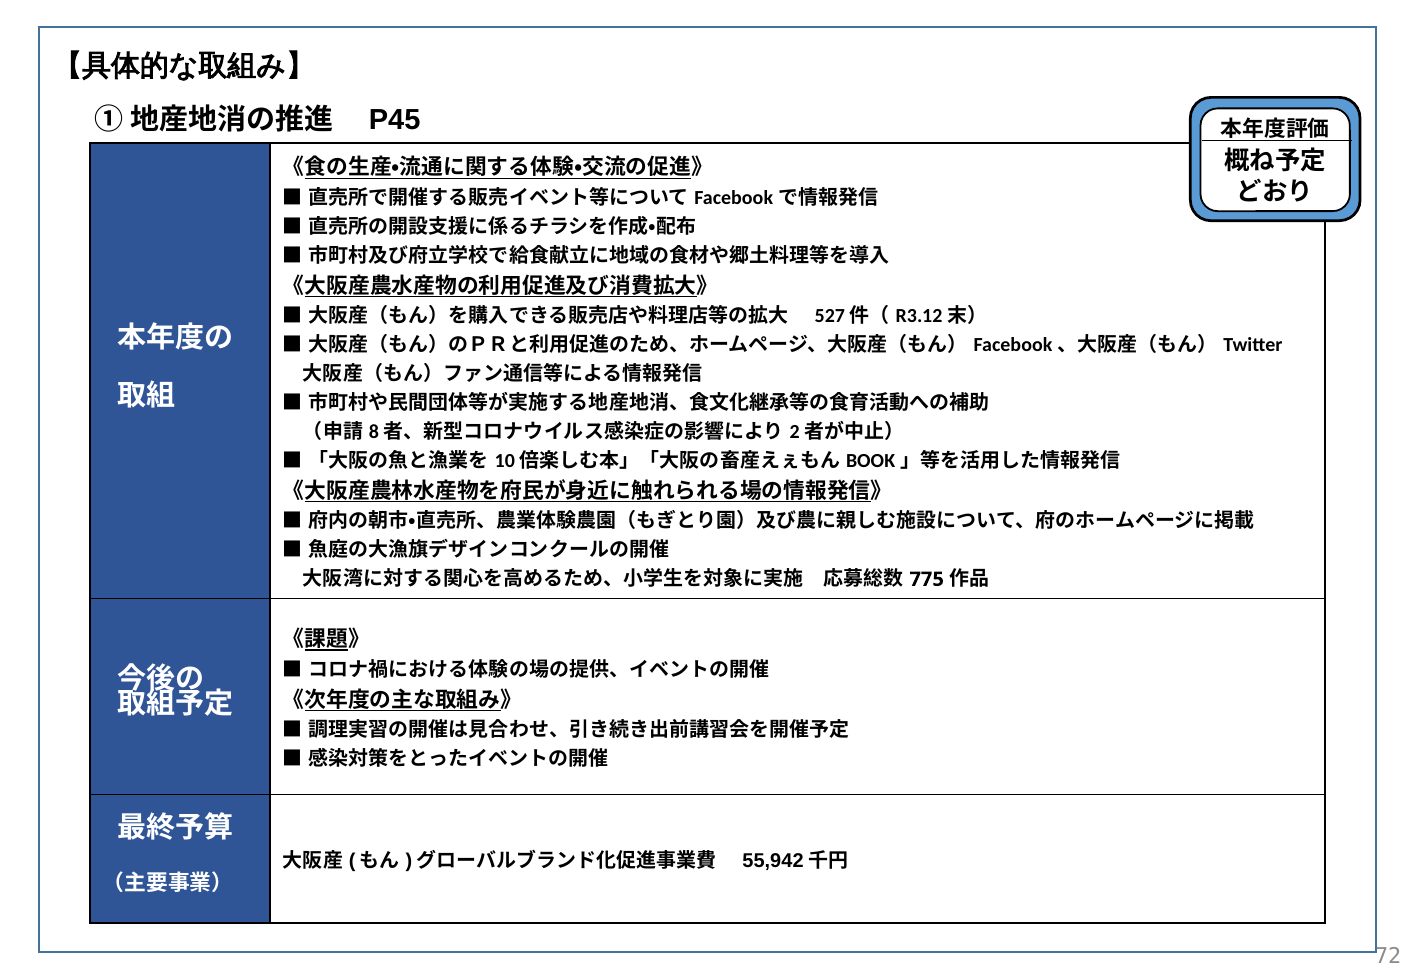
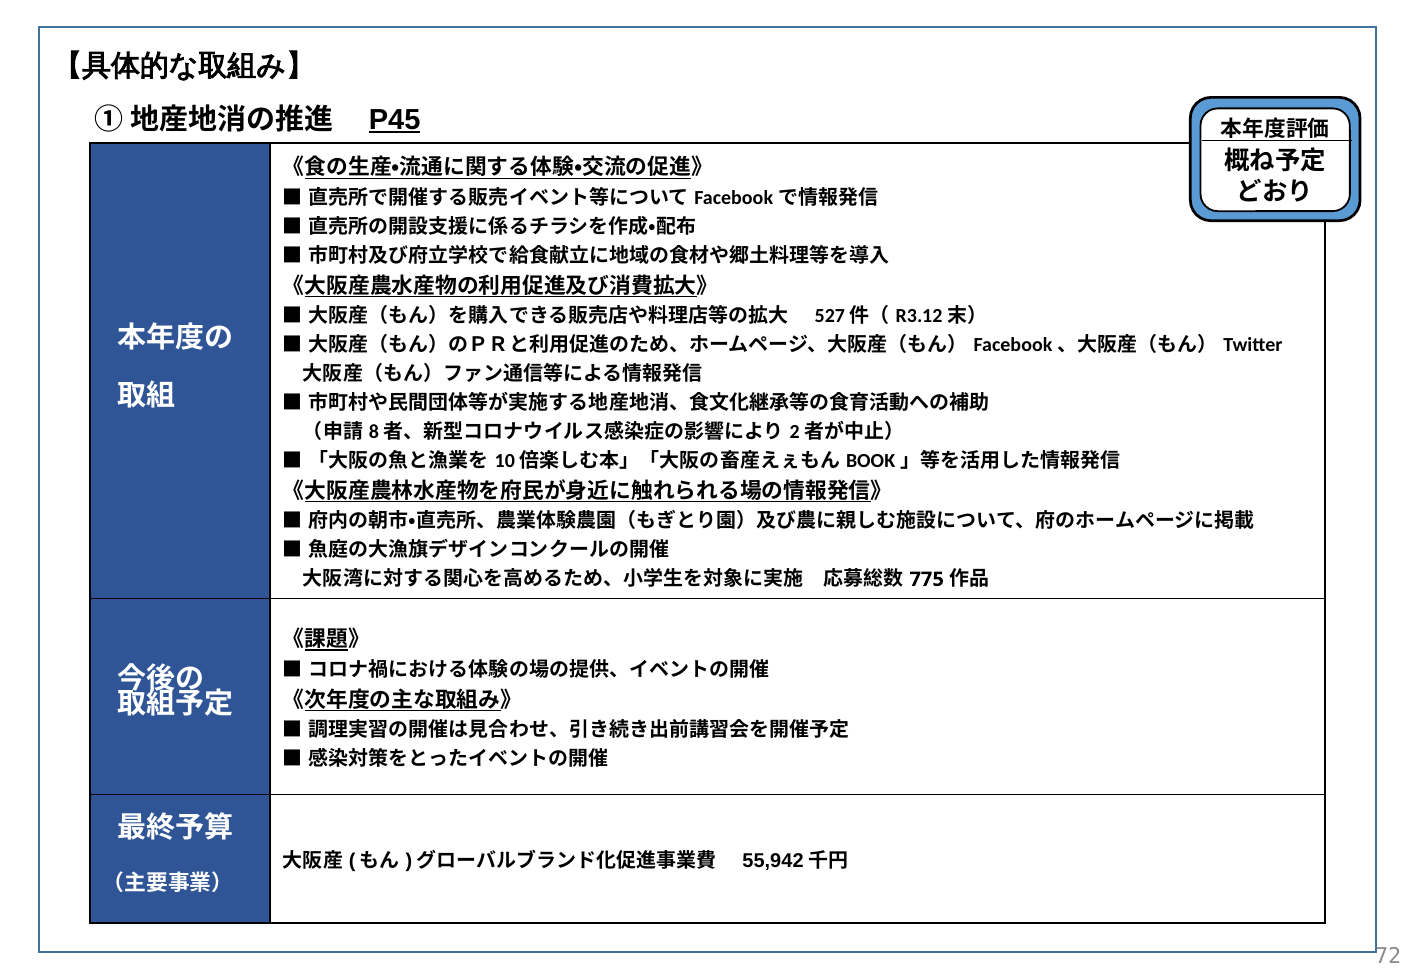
P45 underline: none -> present
